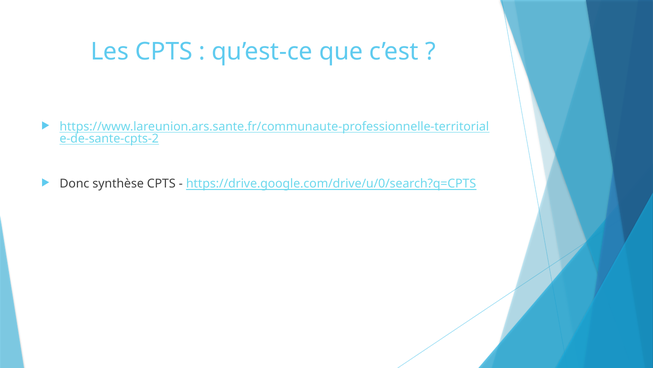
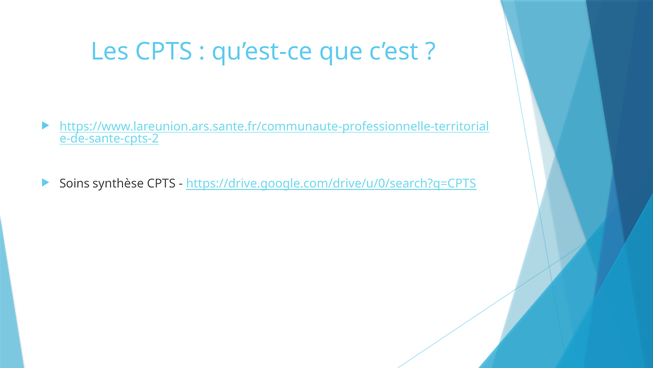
Donc: Donc -> Soins
